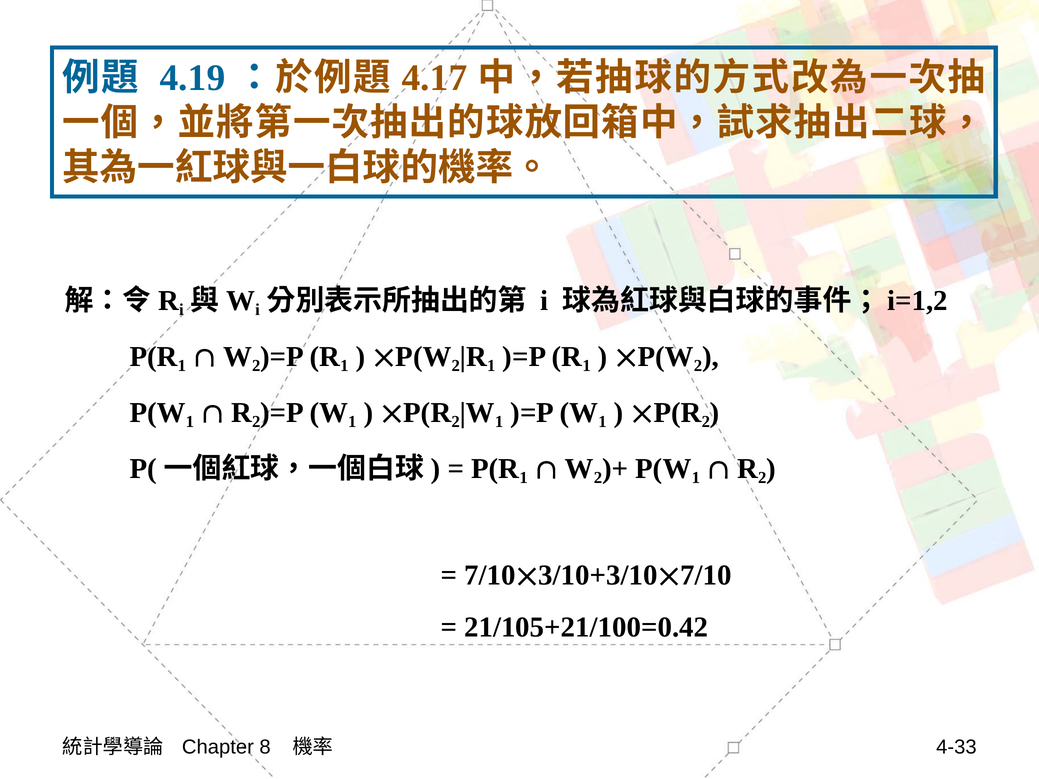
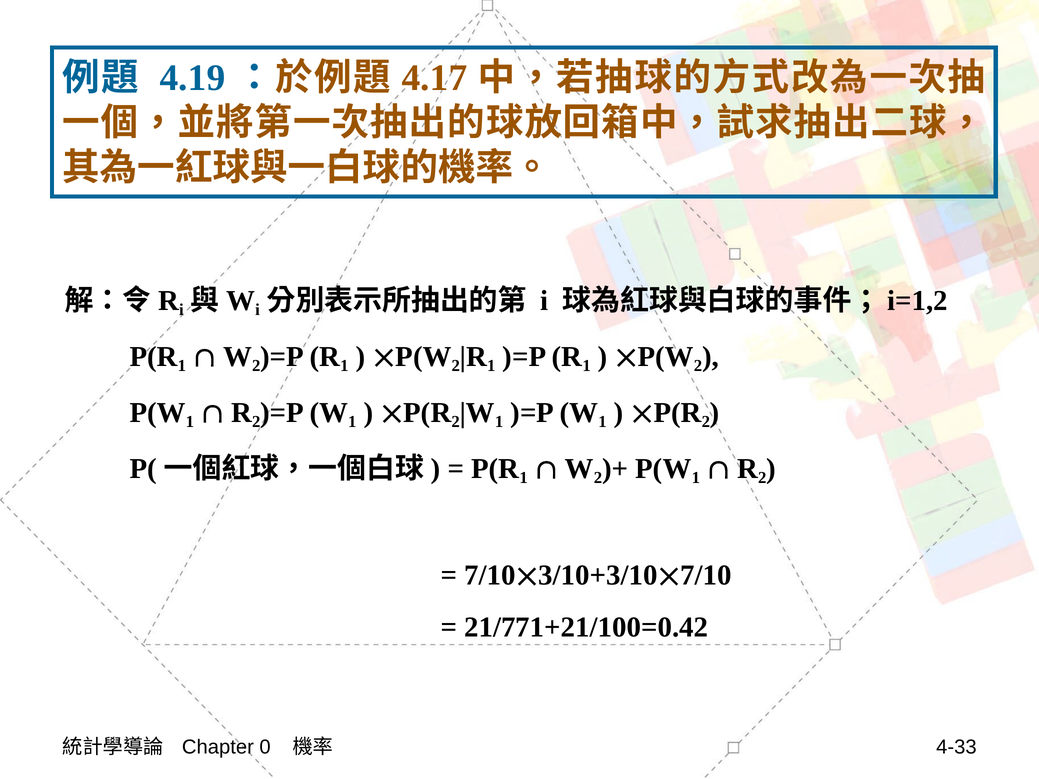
21/105+21/100=0.42: 21/105+21/100=0.42 -> 21/771+21/100=0.42
8: 8 -> 0
